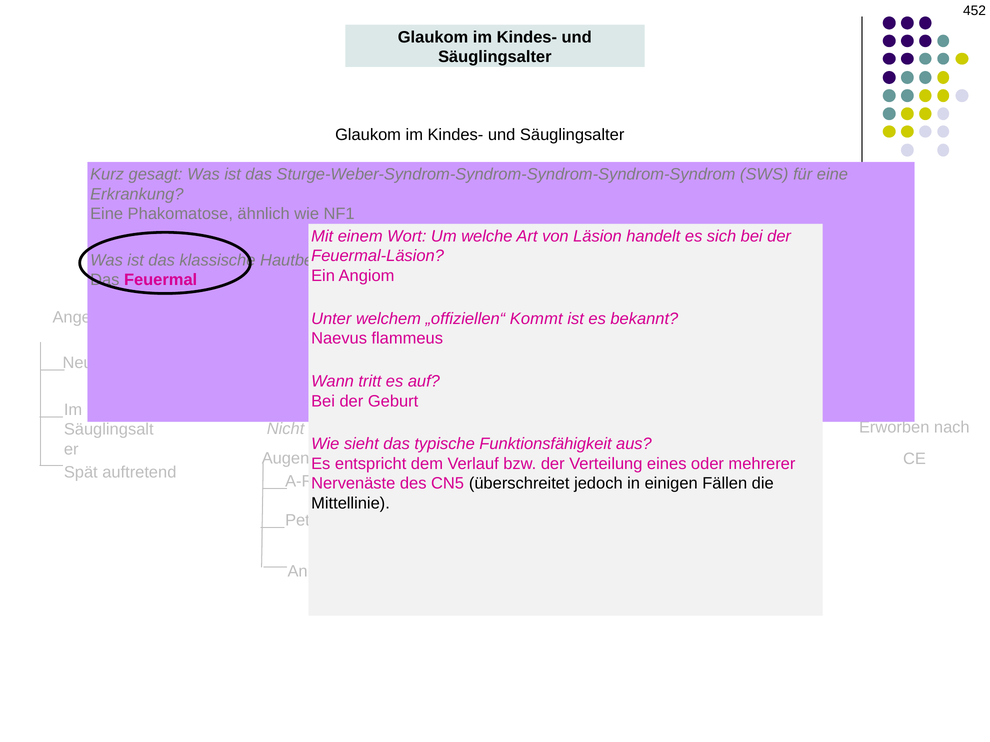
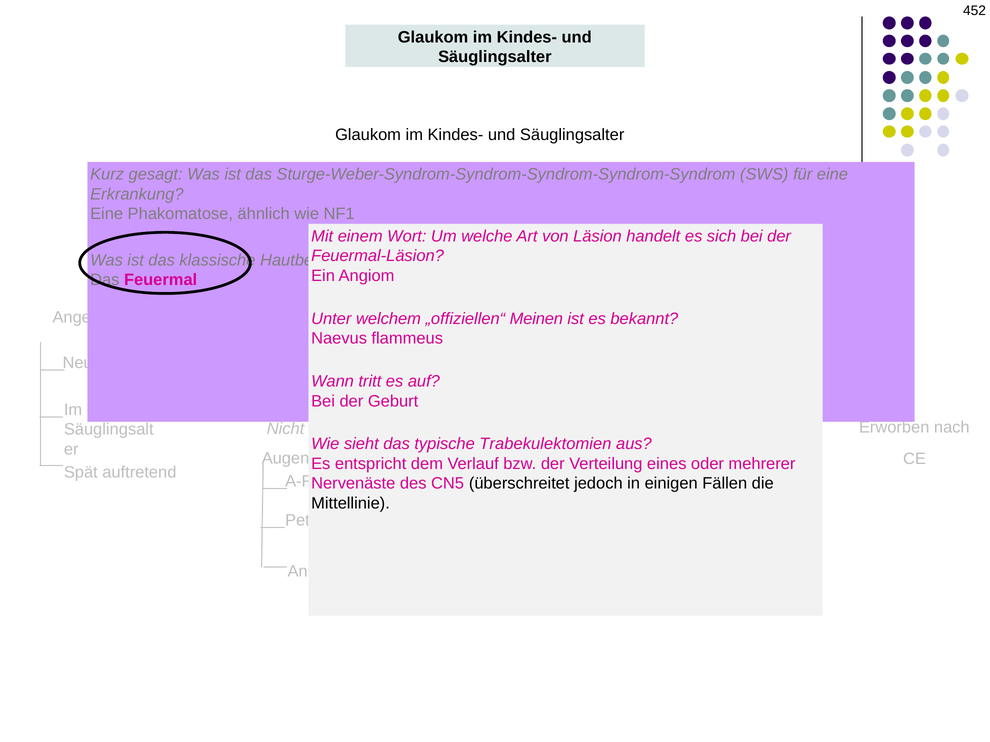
Kommt: Kommt -> Meinen
Funktionsfähigkeit: Funktionsfähigkeit -> Trabekulektomien
